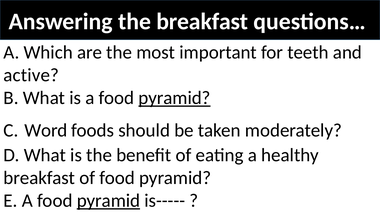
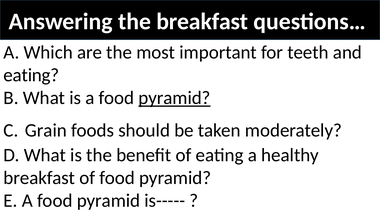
active at (31, 75): active -> eating
Word: Word -> Grain
pyramid at (108, 200) underline: present -> none
